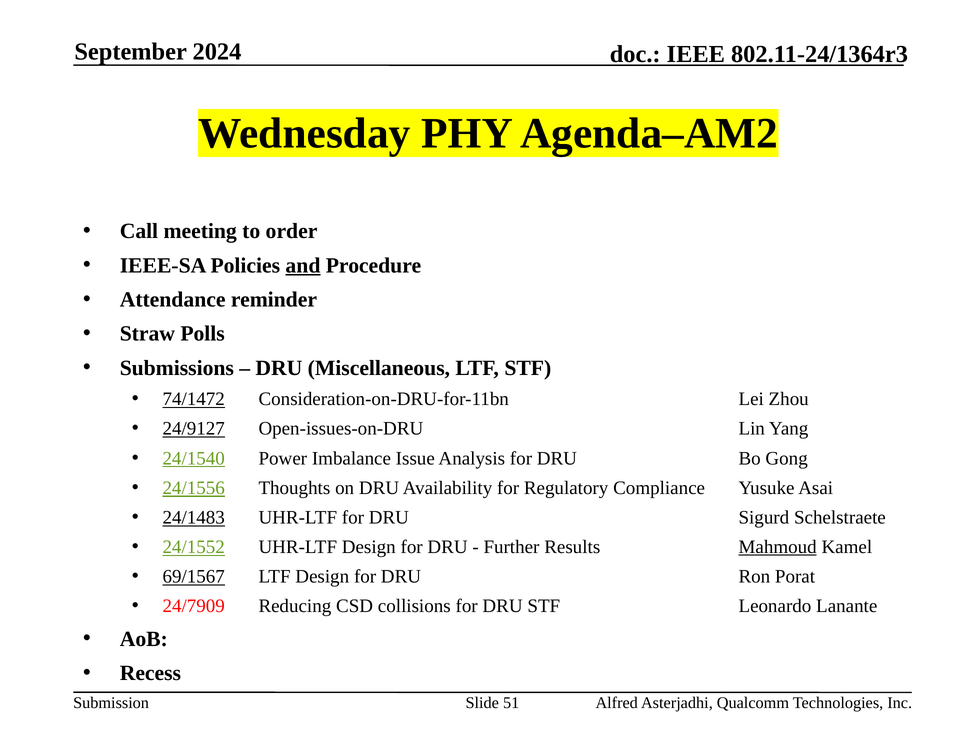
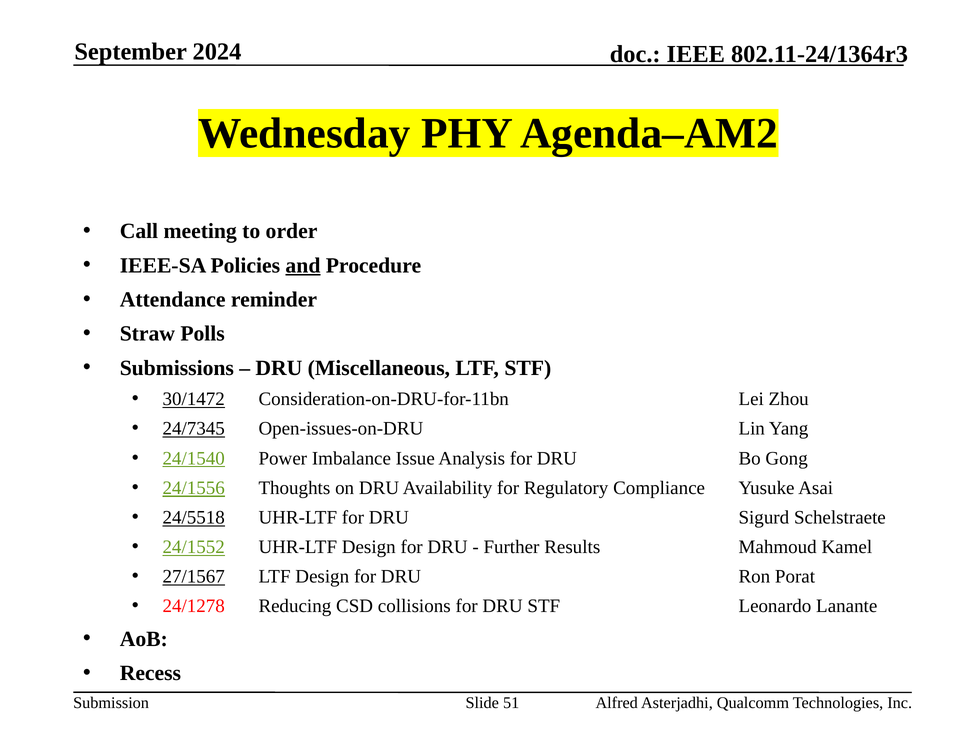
74/1472: 74/1472 -> 30/1472
24/9127: 24/9127 -> 24/7345
24/1483: 24/1483 -> 24/5518
Mahmoud underline: present -> none
69/1567: 69/1567 -> 27/1567
24/7909: 24/7909 -> 24/1278
